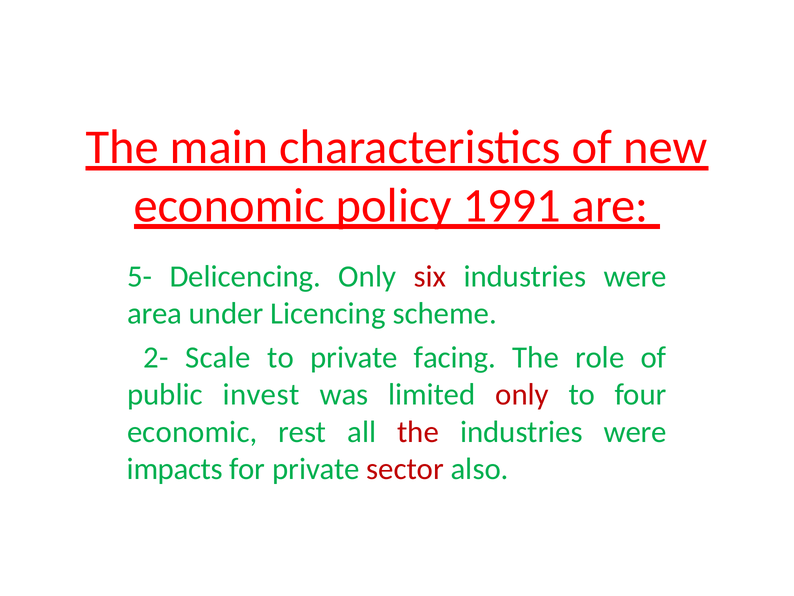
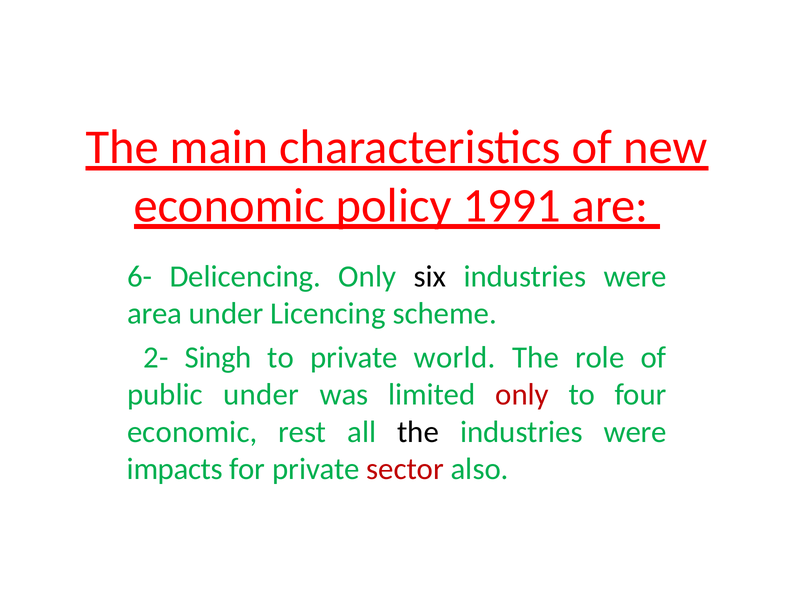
5-: 5- -> 6-
six colour: red -> black
Scale: Scale -> Singh
facing: facing -> world
public invest: invest -> under
the at (418, 431) colour: red -> black
